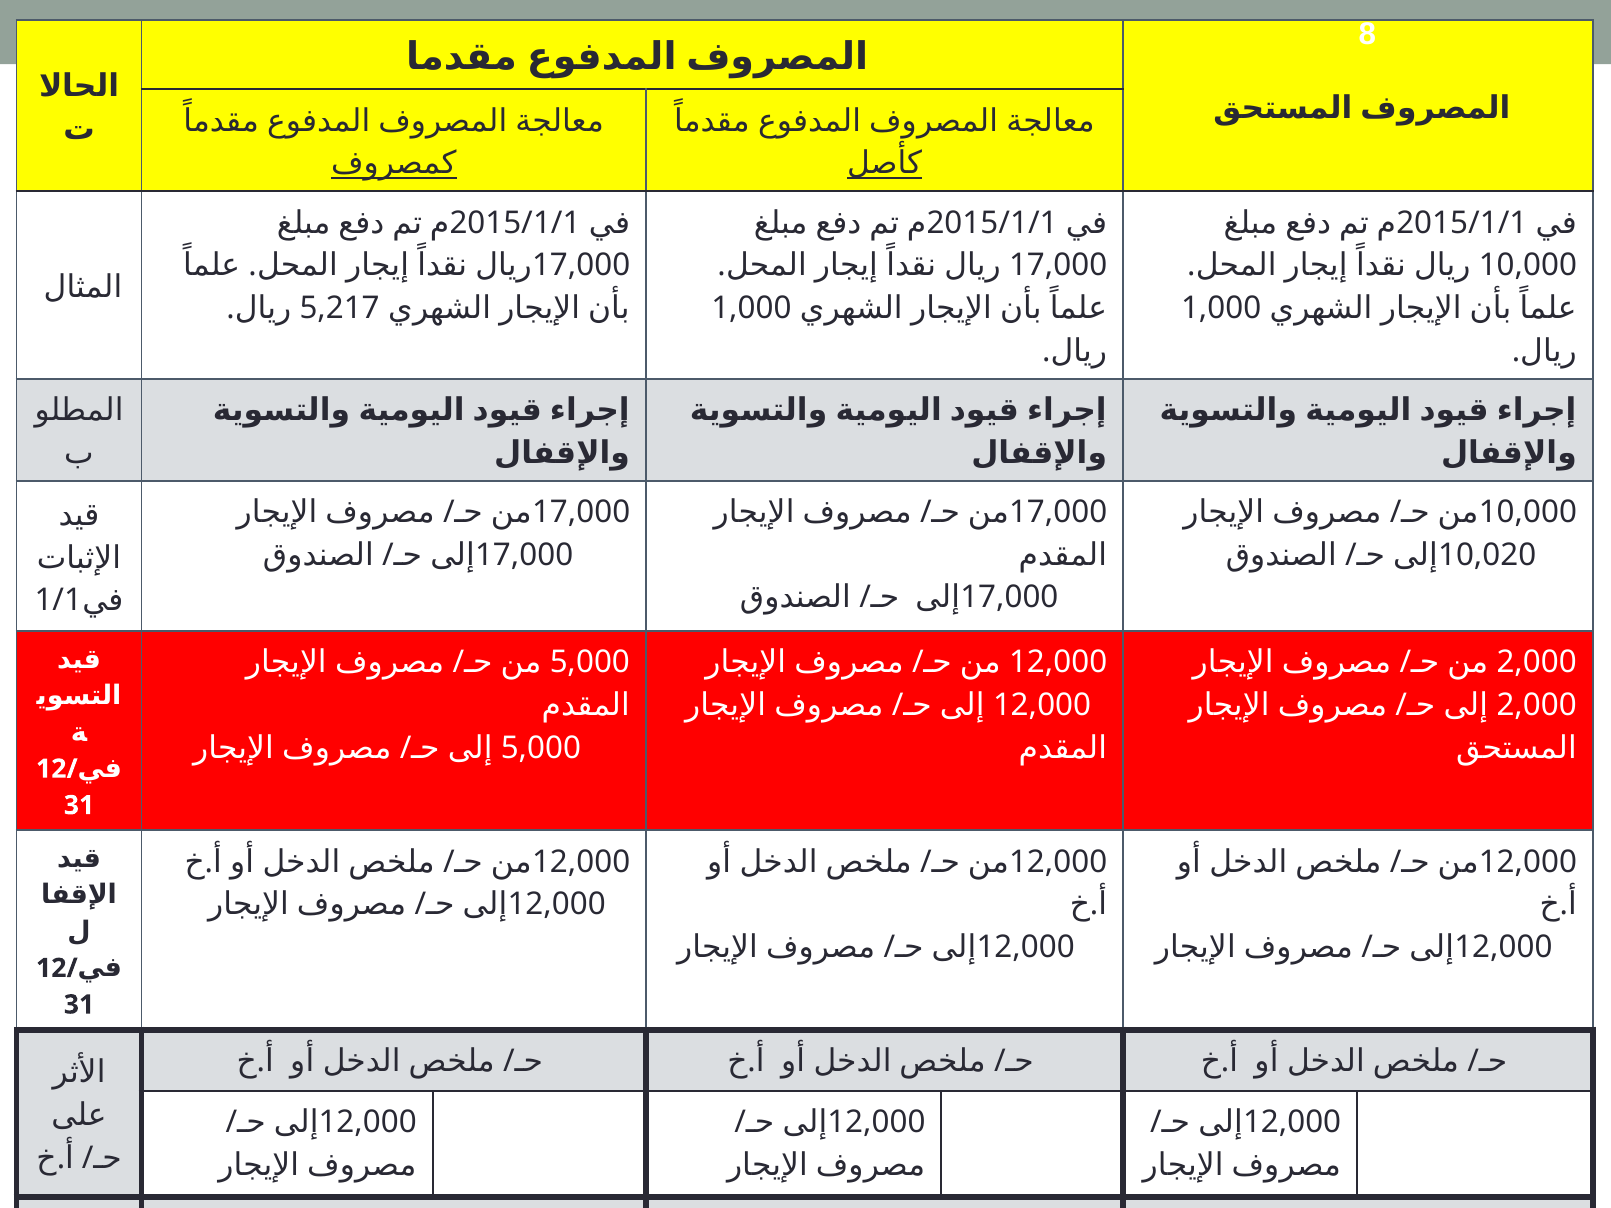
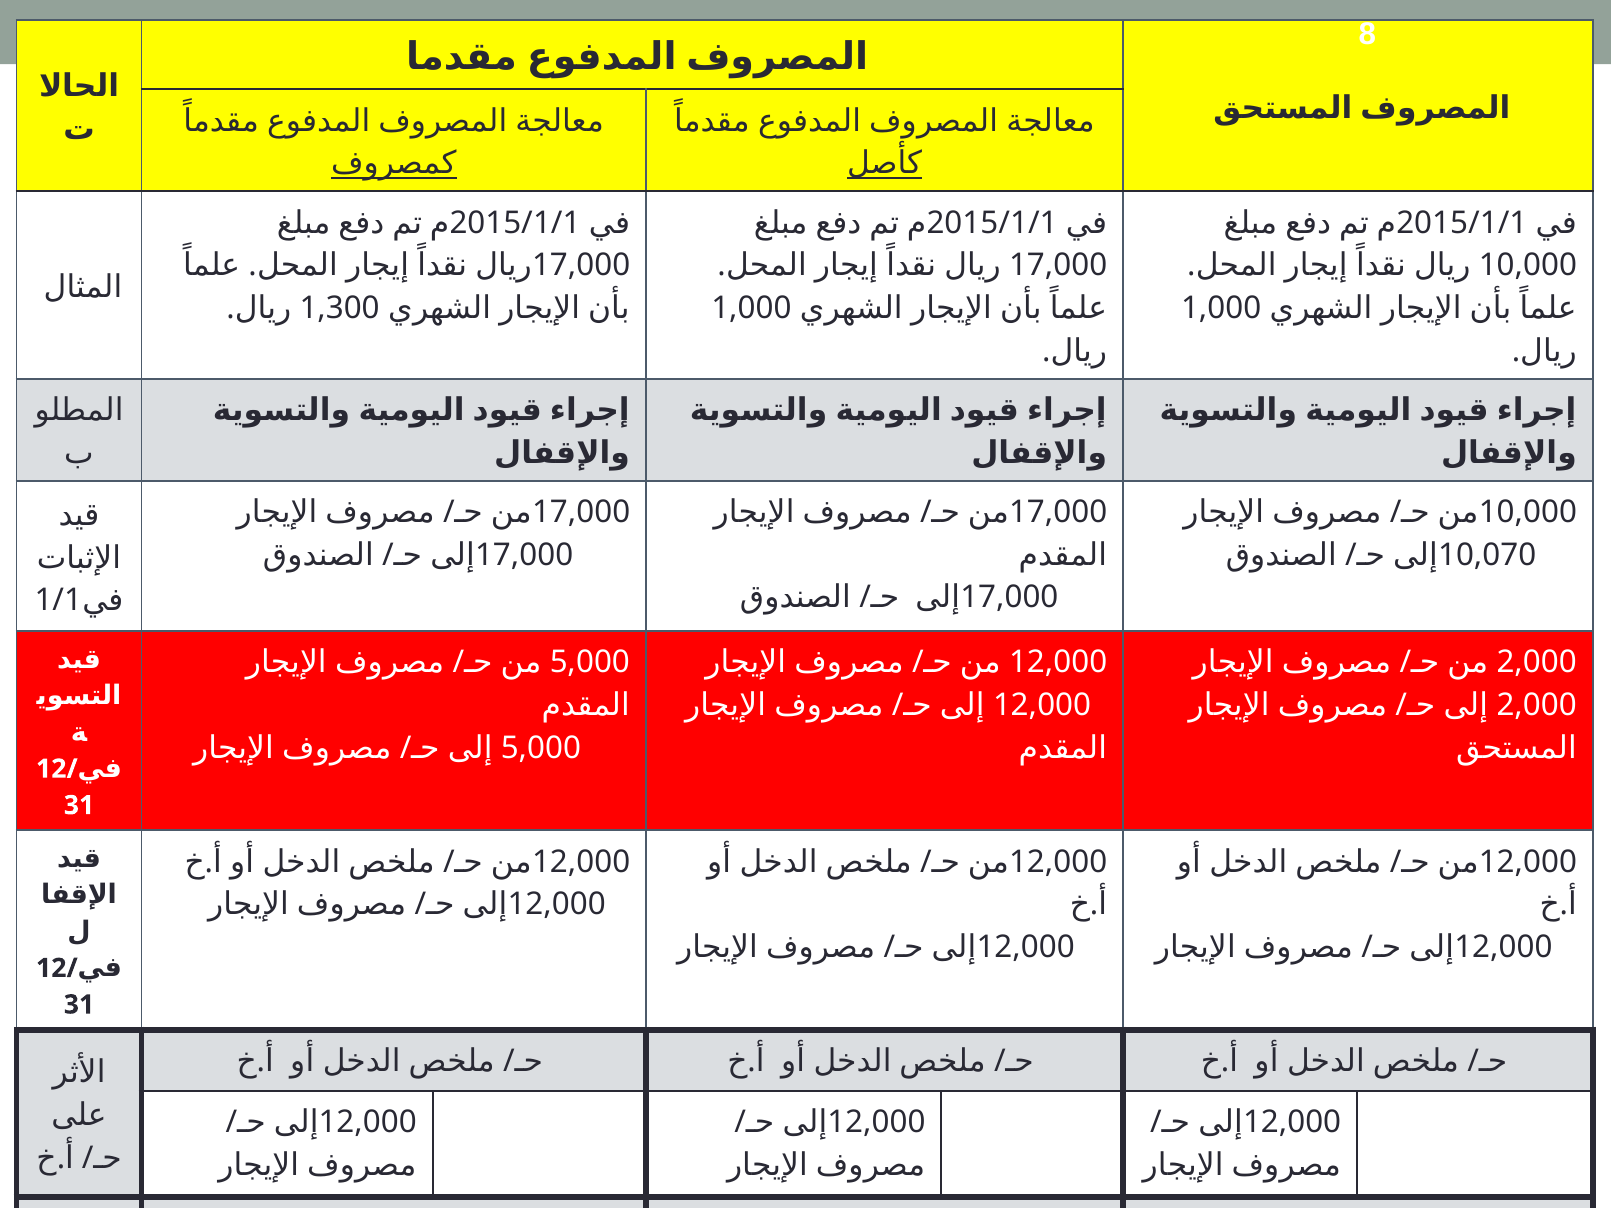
5,217: 5,217 -> 1,300
10,020: 10,020 -> 10,070
